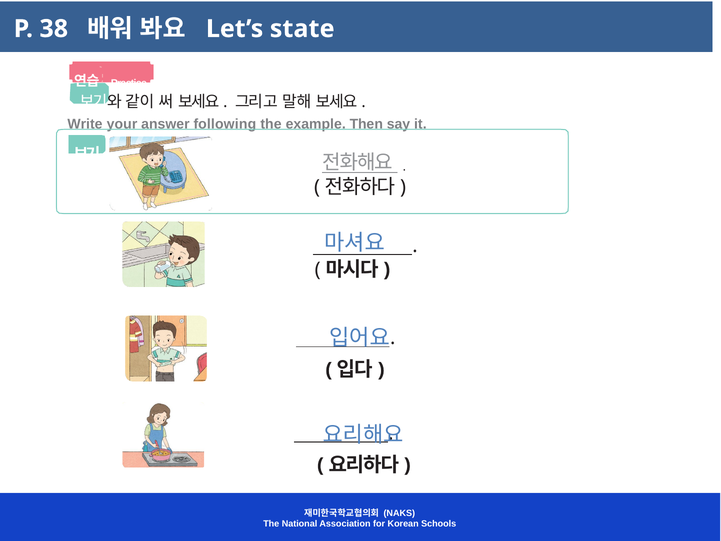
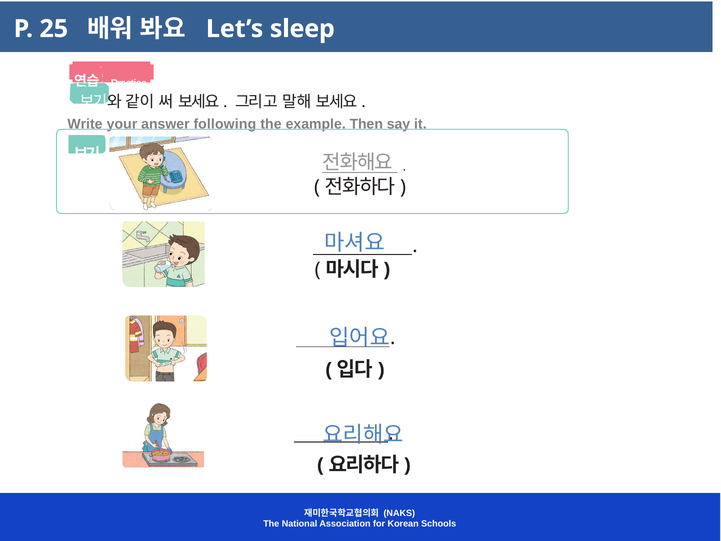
38: 38 -> 25
state: state -> sleep
